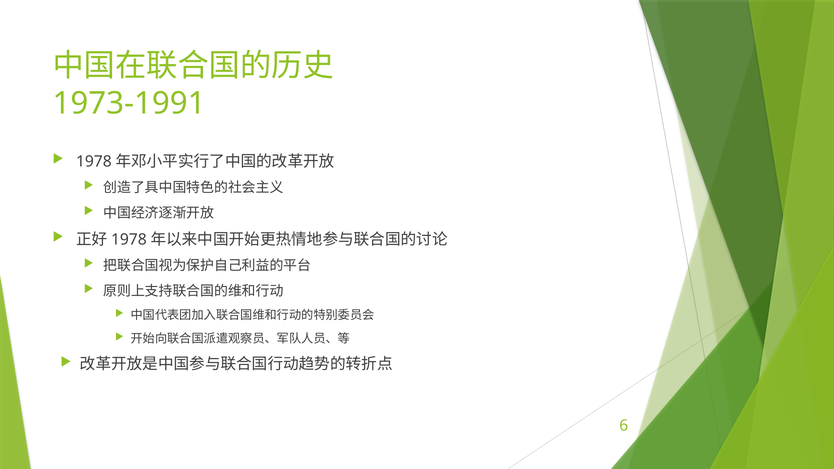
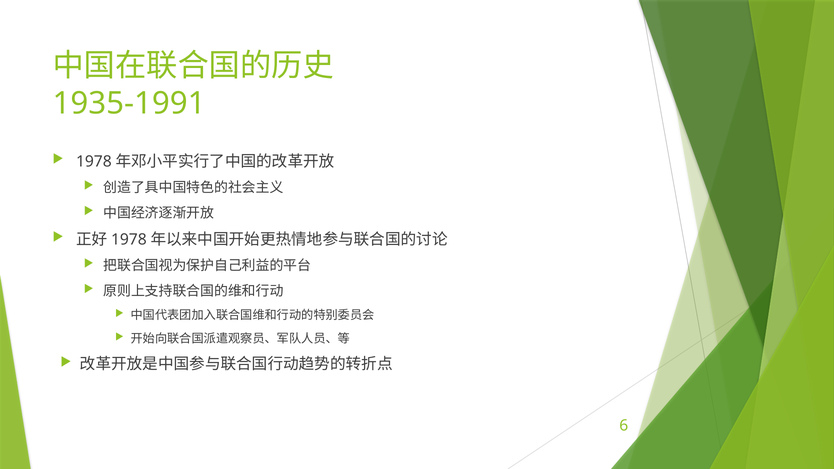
1973-1991: 1973-1991 -> 1935-1991
